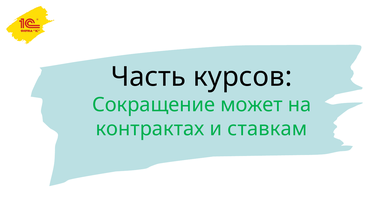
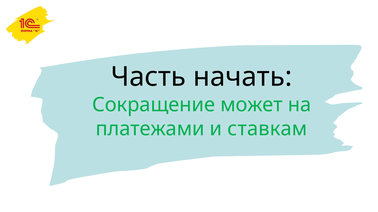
курсов: курсов -> начать
контрактах: контрактах -> платежами
